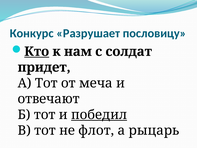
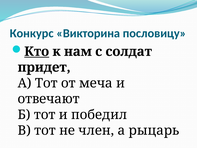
Разрушает: Разрушает -> Викторина
победил underline: present -> none
флот: флот -> член
